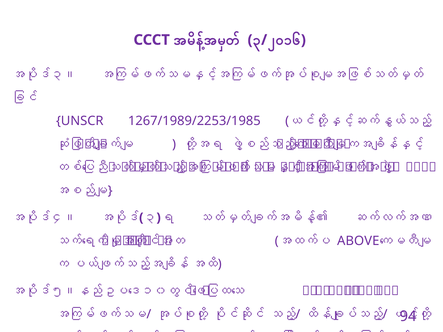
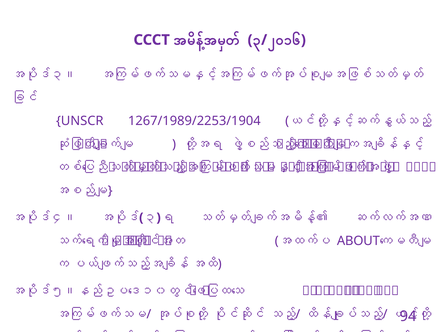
1267/1989/2253/1985: 1267/1989/2253/1985 -> 1267/1989/2253/1904
ABOVE: ABOVE -> ABOUT
